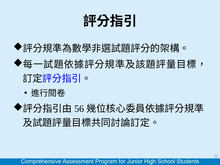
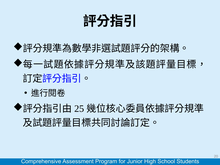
56: 56 -> 25
